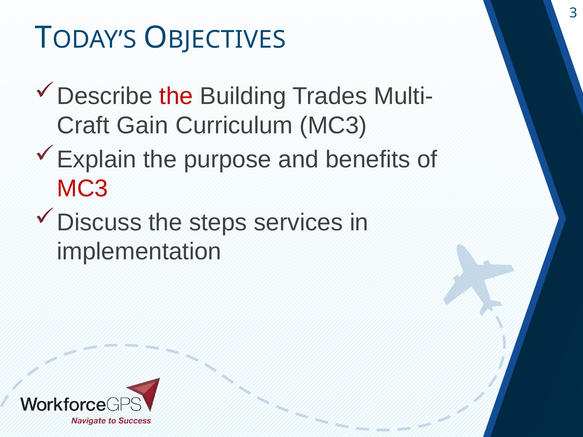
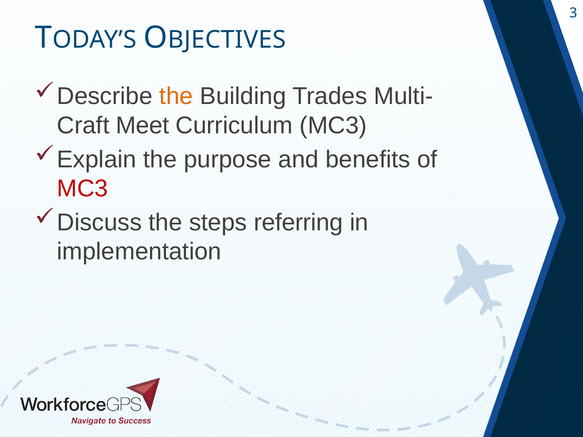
the at (176, 96) colour: red -> orange
Gain: Gain -> Meet
services: services -> referring
